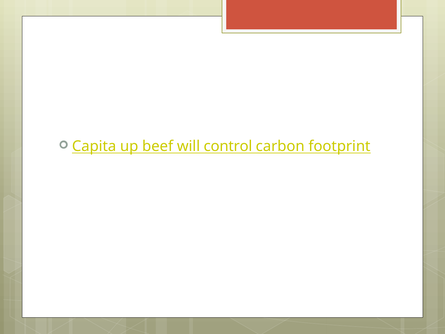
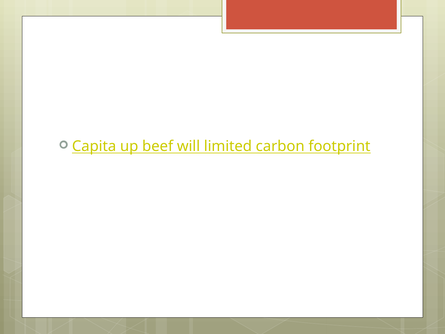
control: control -> limited
